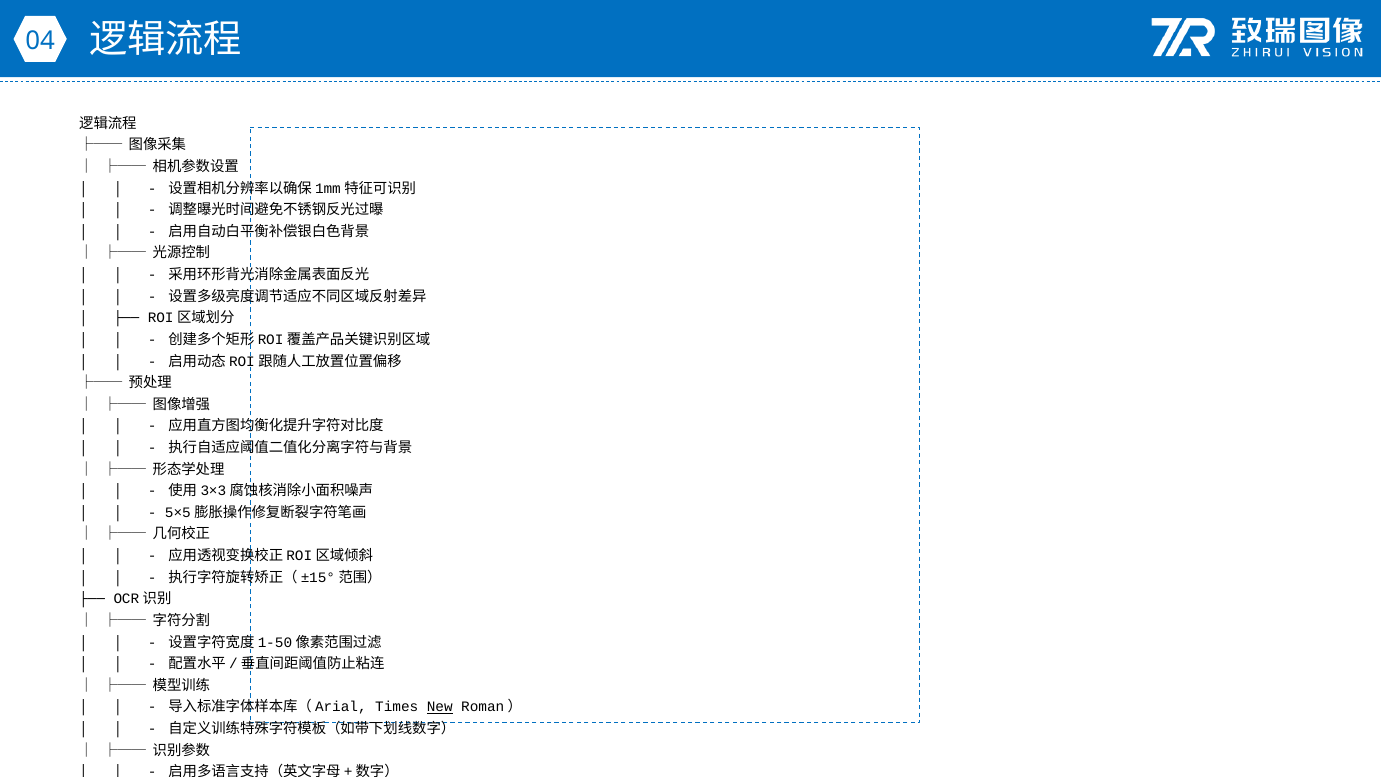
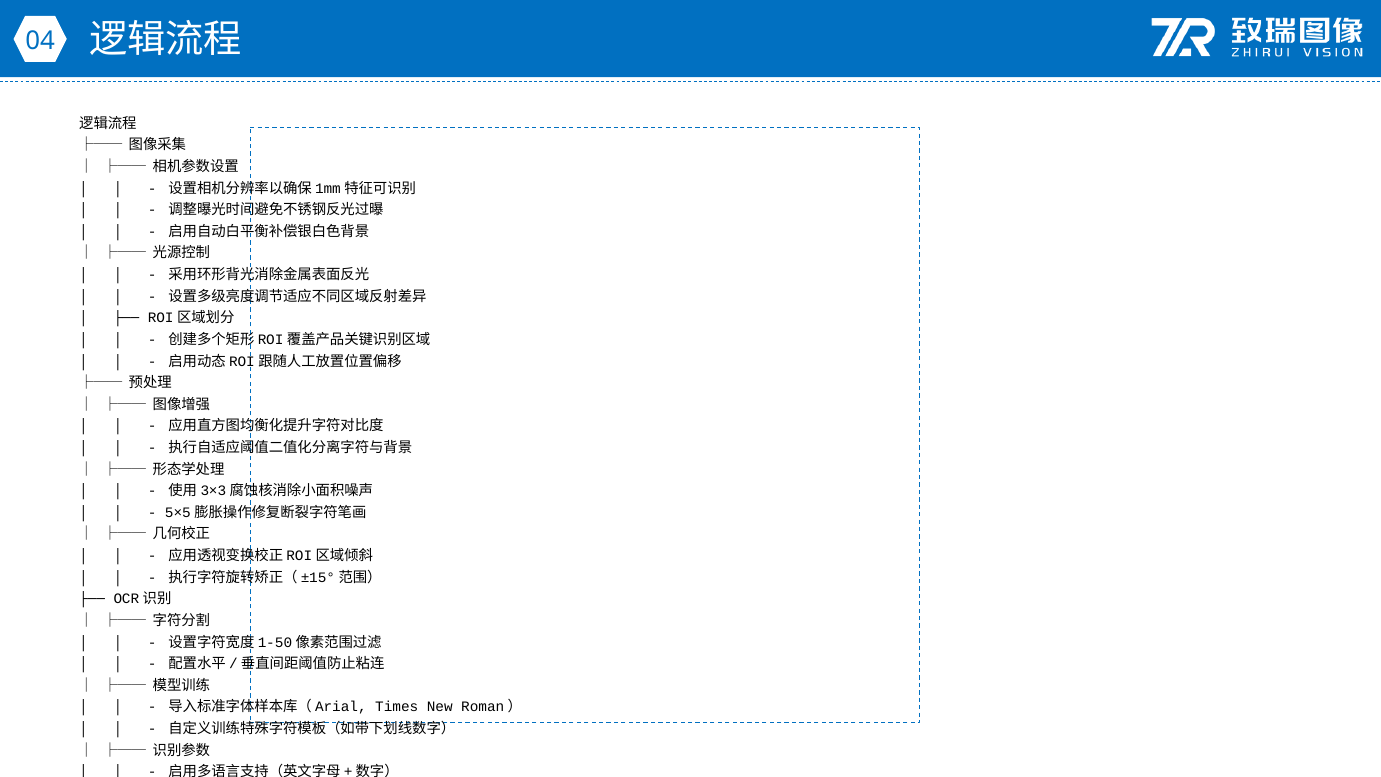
New underline: present -> none
